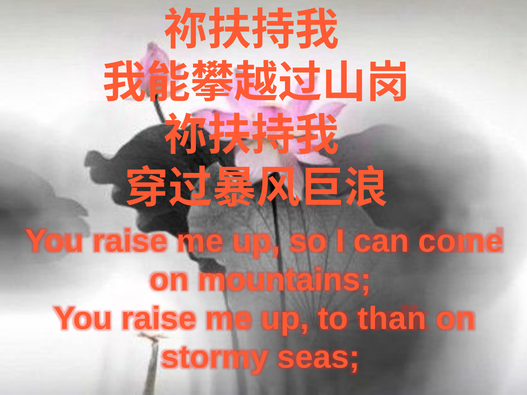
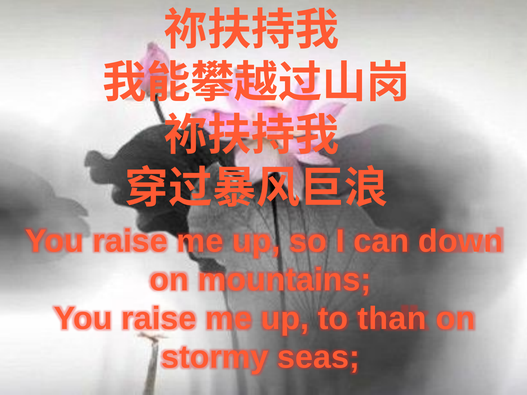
come: come -> down
